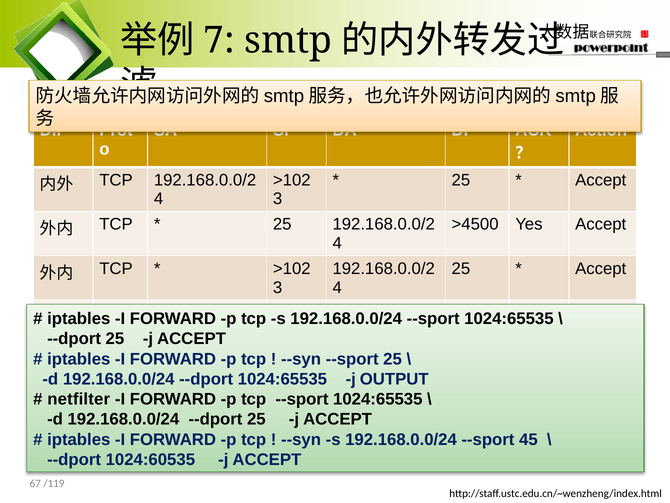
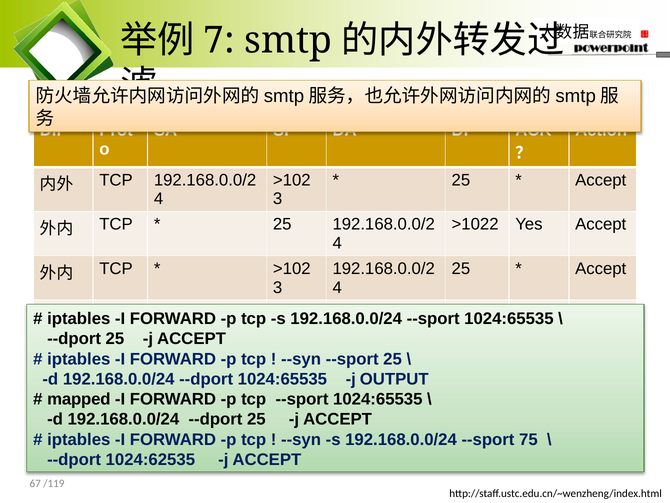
>4500: >4500 -> >1022
netfilter: netfilter -> mapped
45: 45 -> 75
1024:60535: 1024:60535 -> 1024:62535
